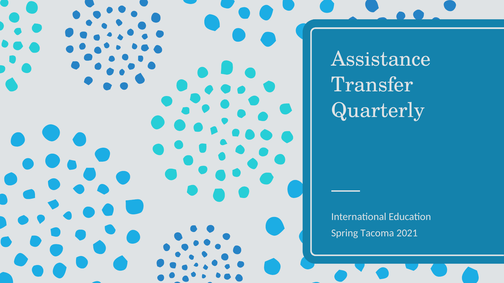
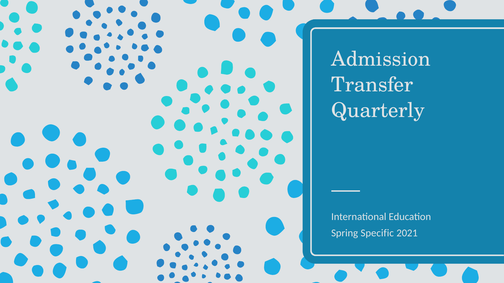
Assistance: Assistance -> Admission
Tacoma: Tacoma -> Specific
